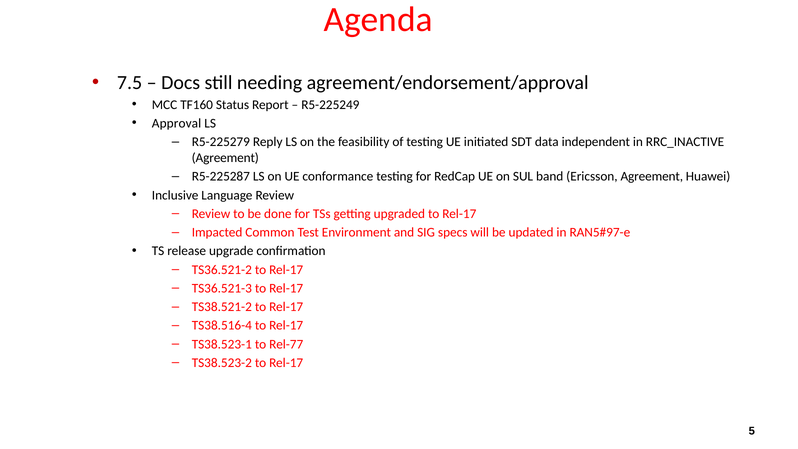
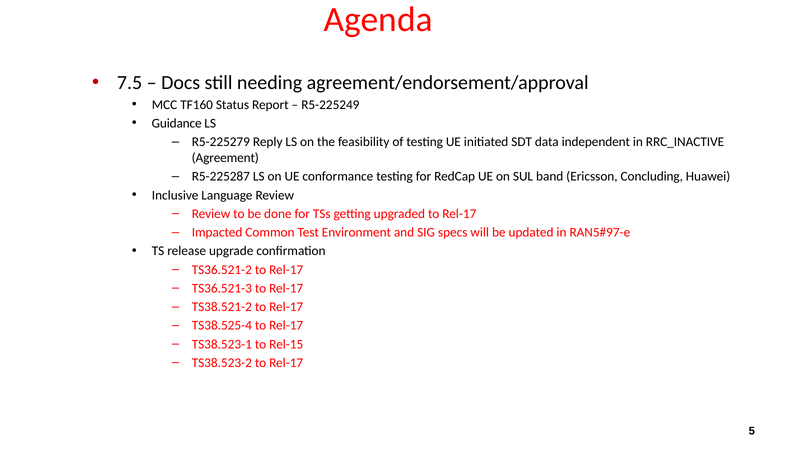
Approval: Approval -> Guidance
Ericsson Agreement: Agreement -> Concluding
TS38.516-4: TS38.516-4 -> TS38.525-4
Rel-77: Rel-77 -> Rel-15
